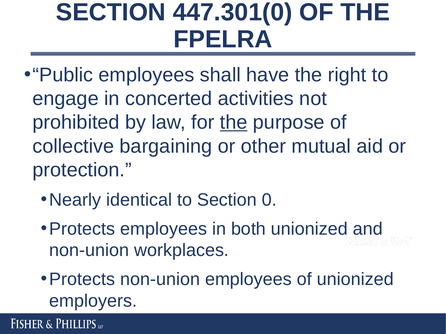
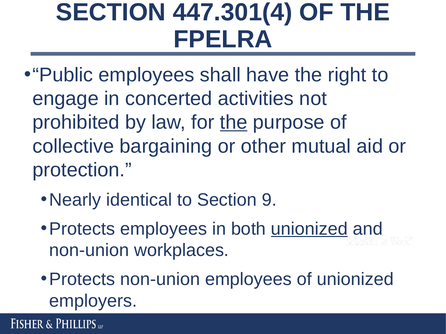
447.301(0: 447.301(0 -> 447.301(4
0: 0 -> 9
unionized at (309, 229) underline: none -> present
